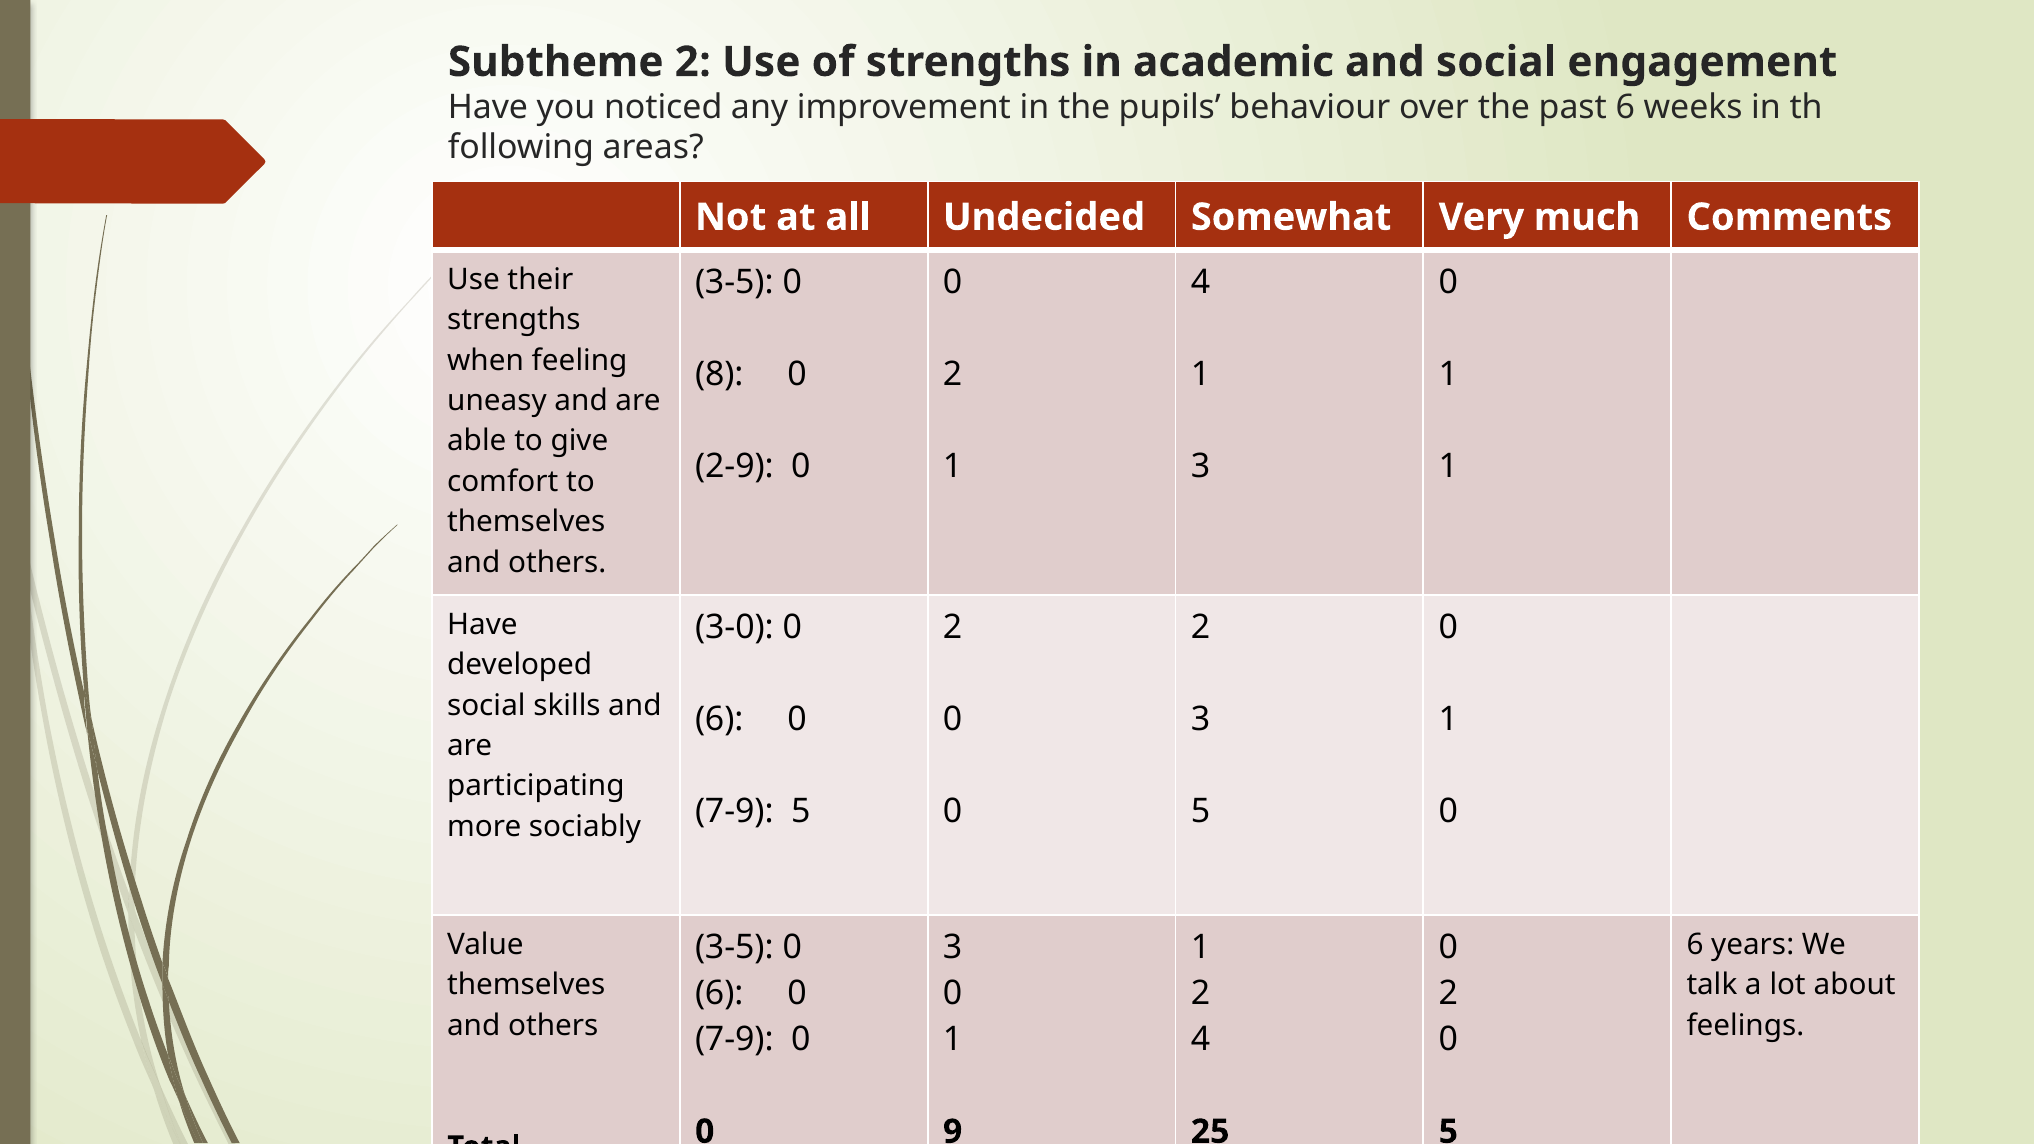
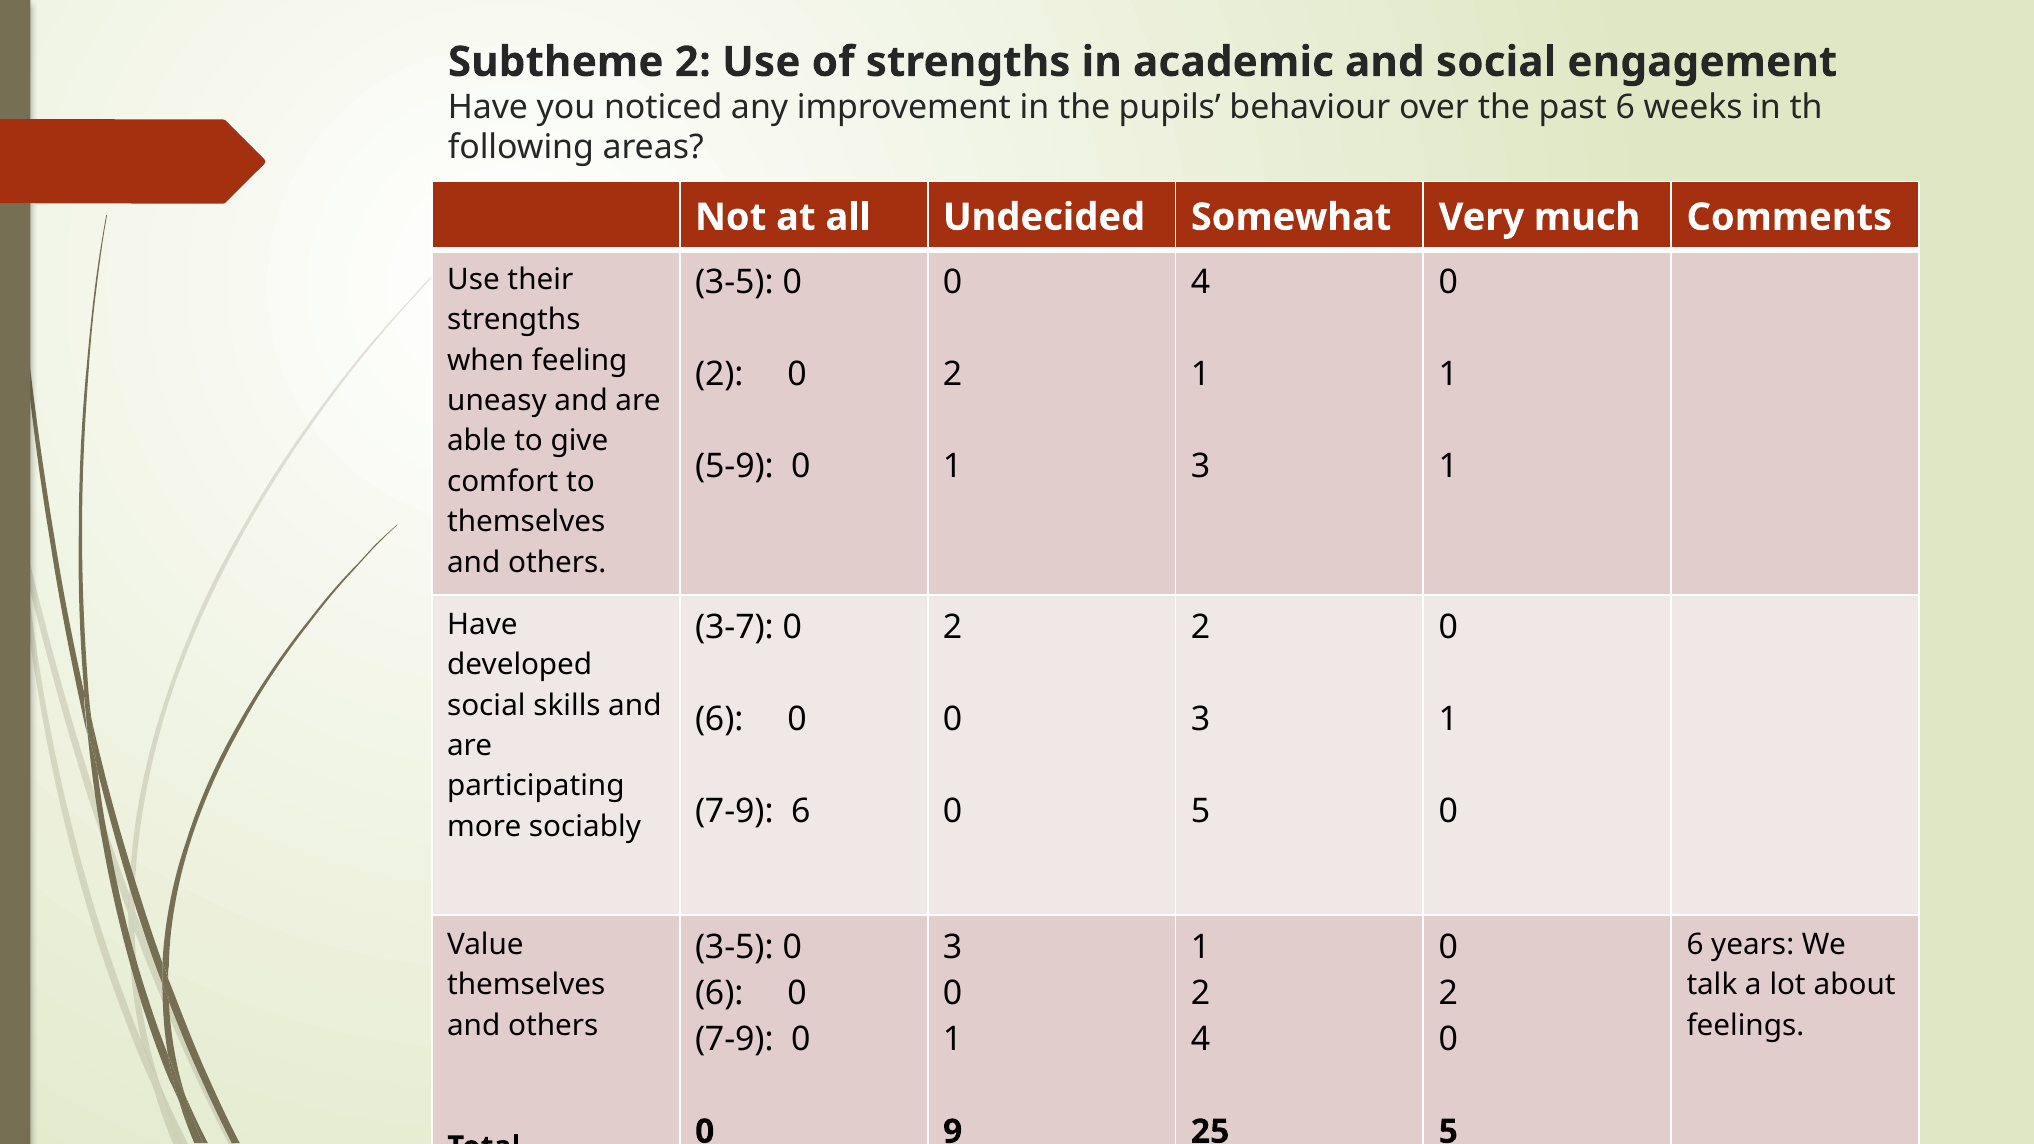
8 at (719, 374): 8 -> 2
2-9: 2-9 -> 5-9
3-0: 3-0 -> 3-7
7-9 5: 5 -> 6
